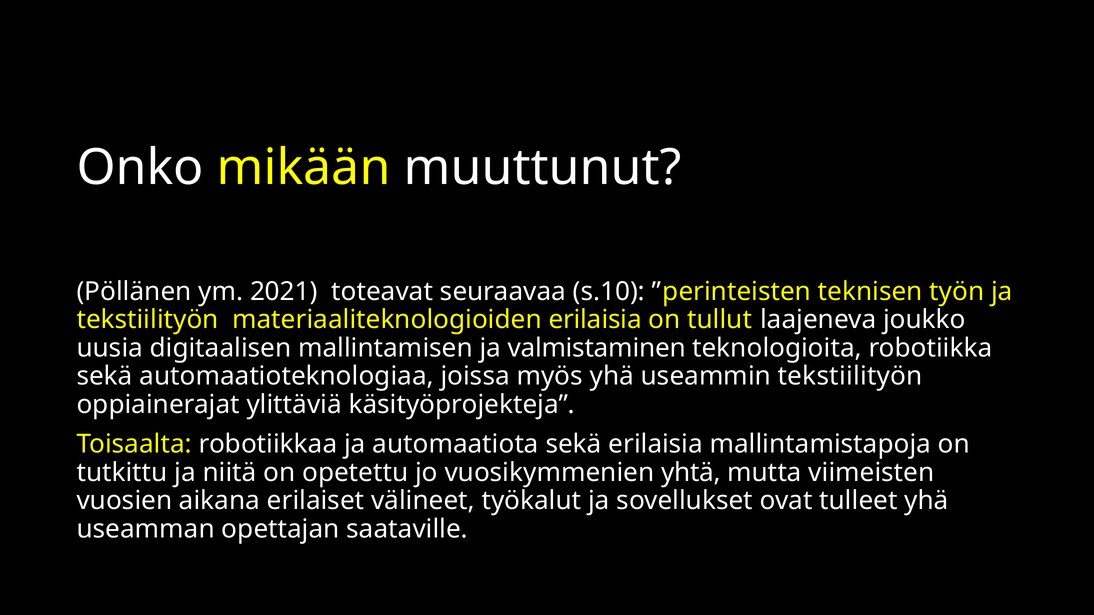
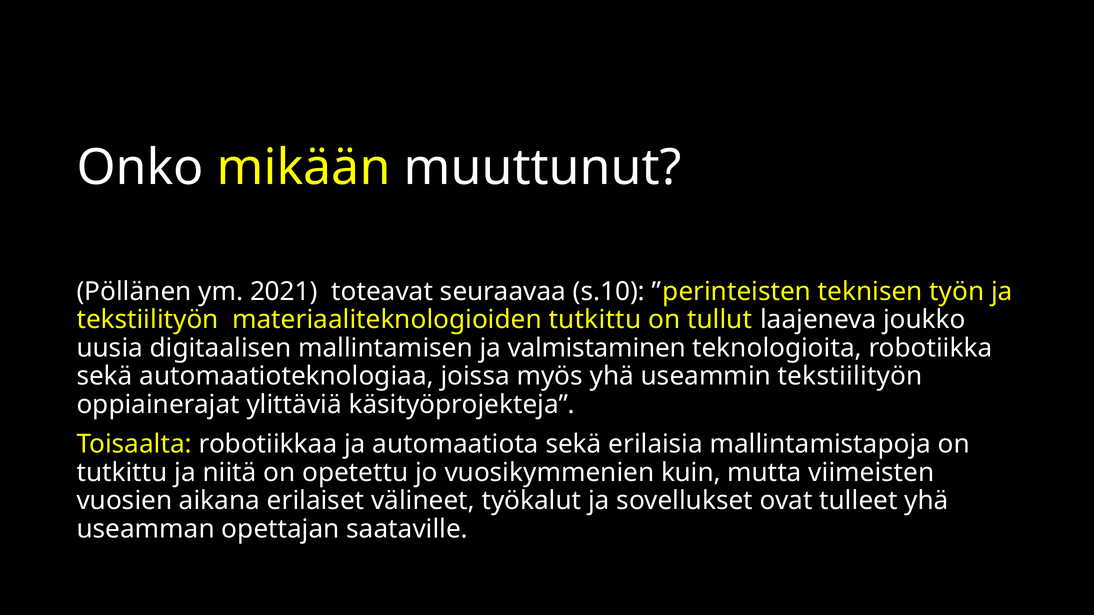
materiaaliteknologioiden erilaisia: erilaisia -> tutkittu
yhtä: yhtä -> kuin
